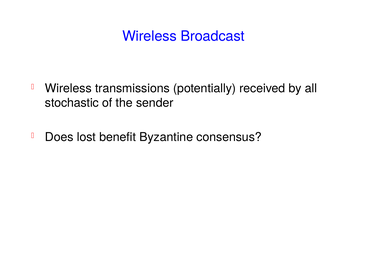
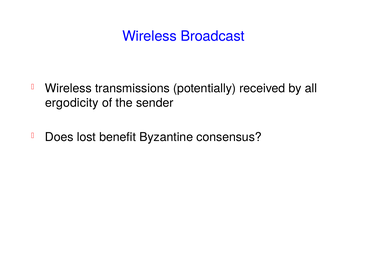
stochastic: stochastic -> ergodicity
